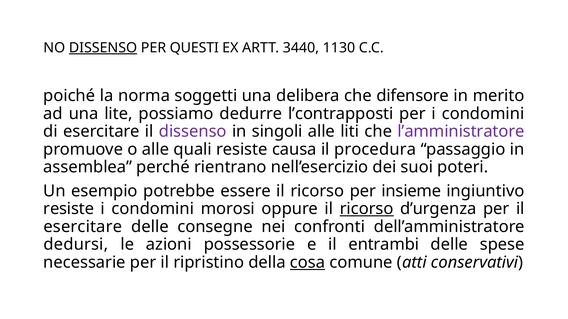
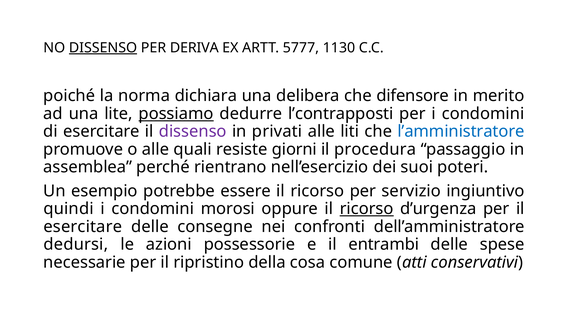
QUESTI: QUESTI -> DERIVA
3440: 3440 -> 5777
soggetti: soggetti -> dichiara
possiamo underline: none -> present
singoli: singoli -> privati
l’amministratore colour: purple -> blue
causa: causa -> giorni
insieme: insieme -> servizio
resiste at (69, 209): resiste -> quindi
cosa underline: present -> none
